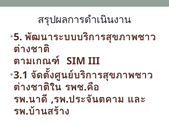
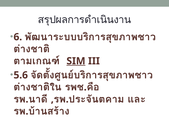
5: 5 -> 6
SIM underline: none -> present
3.1: 3.1 -> 5.6
